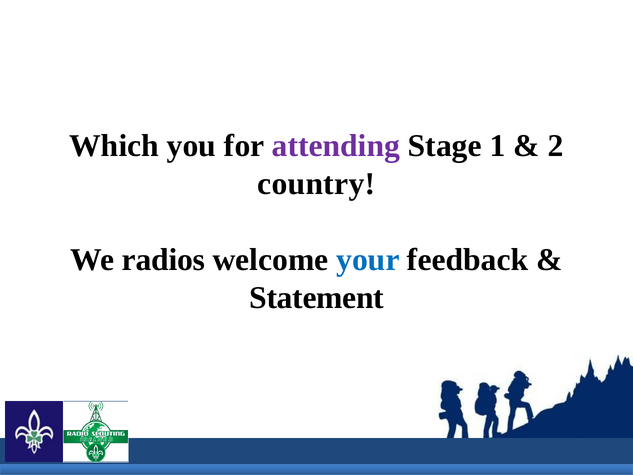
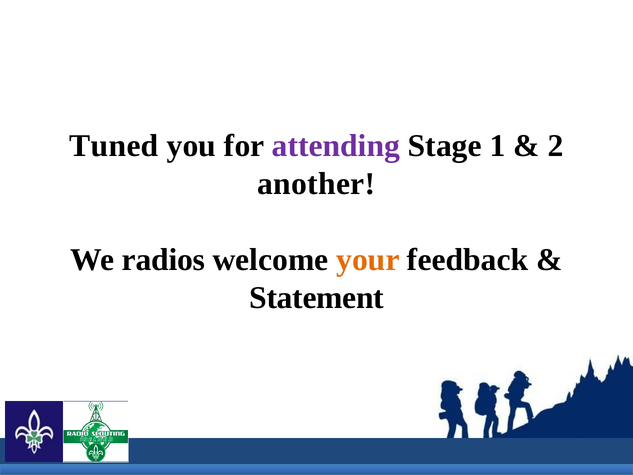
Which: Which -> Tuned
country: country -> another
your colour: blue -> orange
